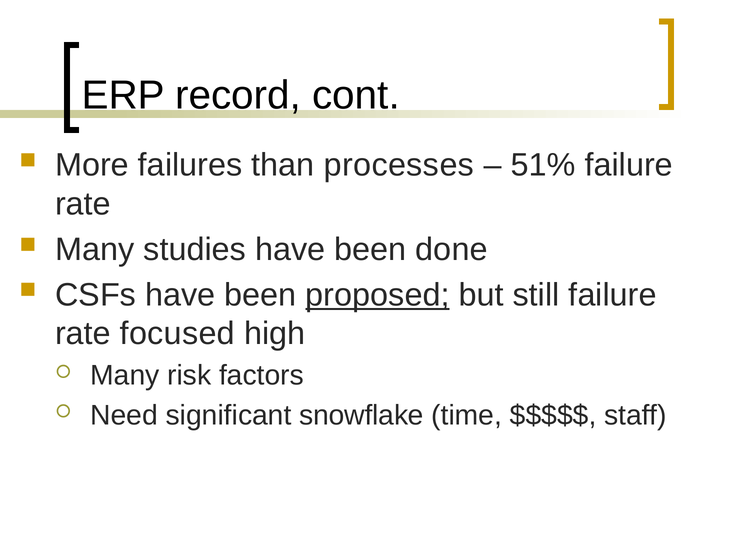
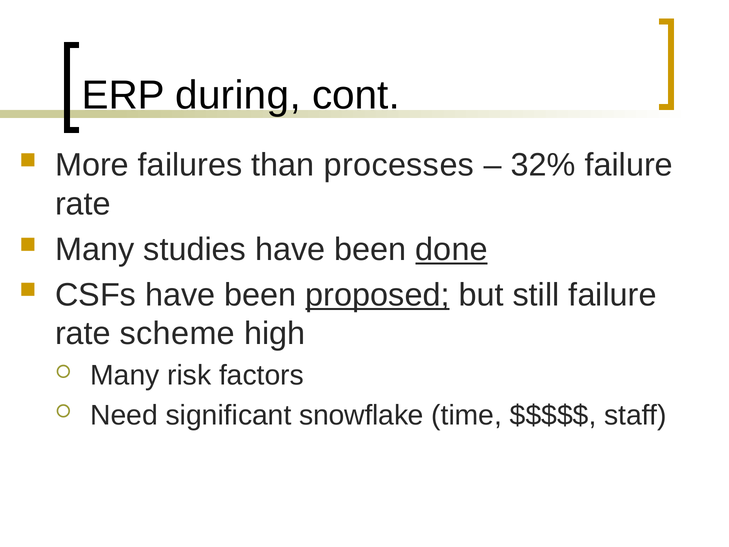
record: record -> during
51%: 51% -> 32%
done underline: none -> present
focused: focused -> scheme
